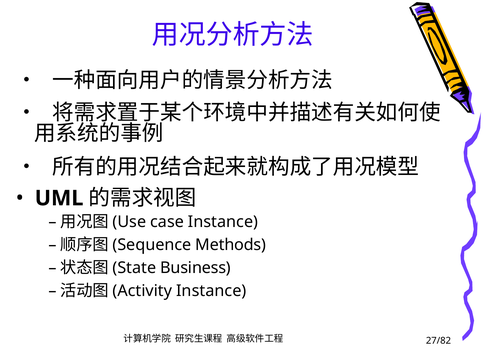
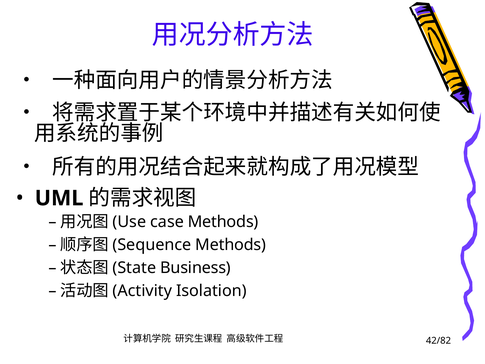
case Instance: Instance -> Methods
Instance at (211, 290): Instance -> Isolation
27/82: 27/82 -> 42/82
